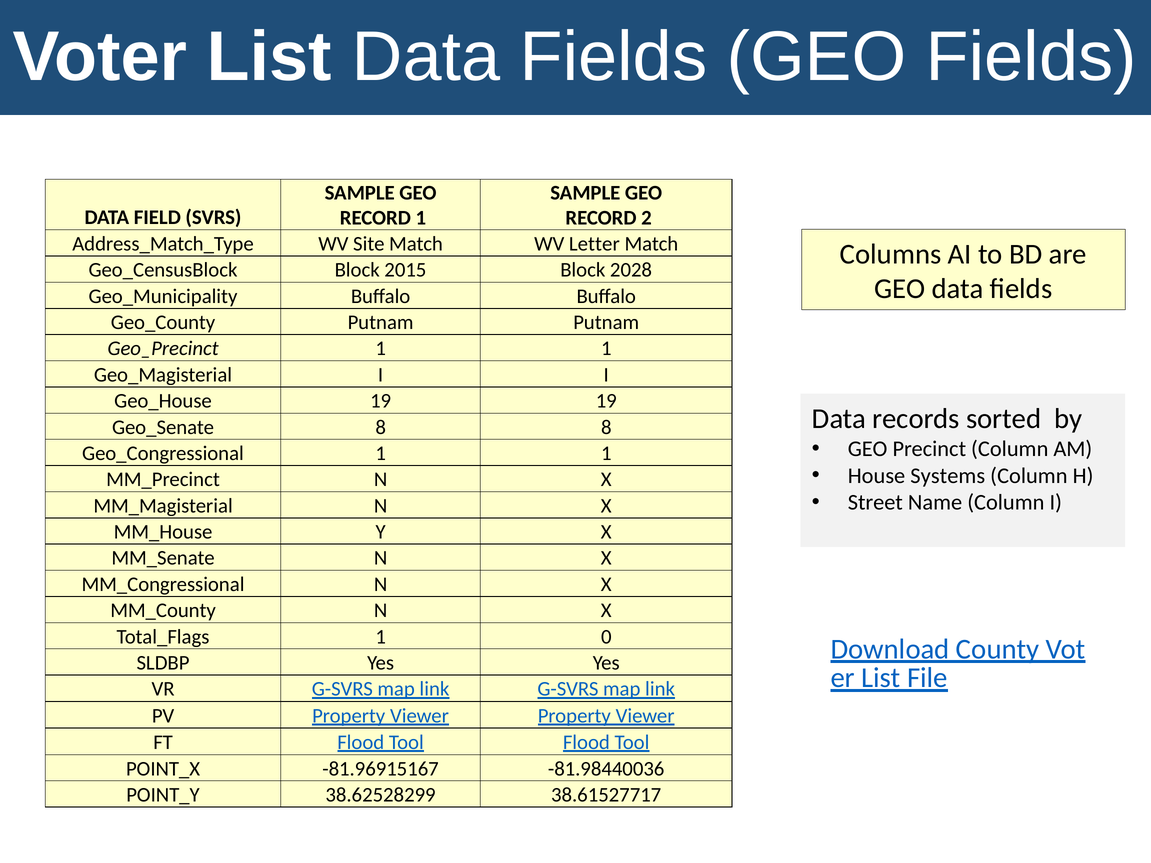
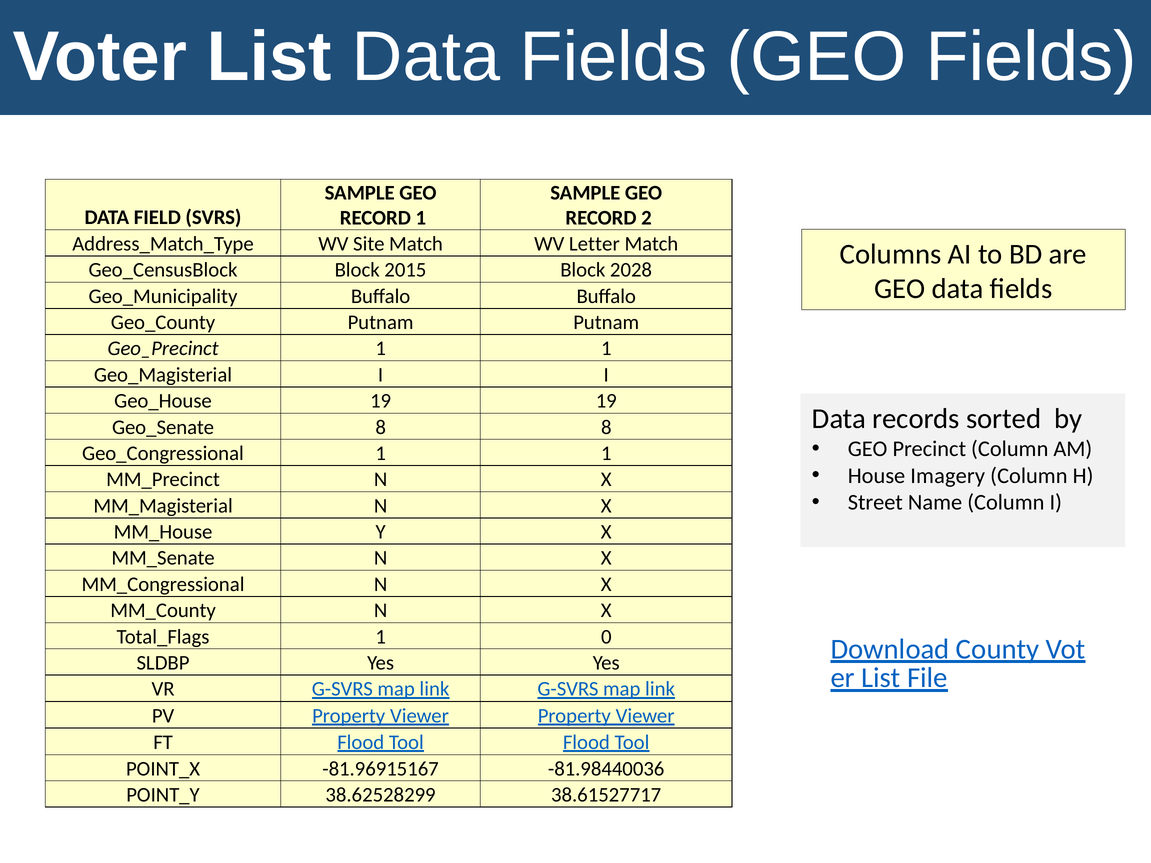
Systems: Systems -> Imagery
